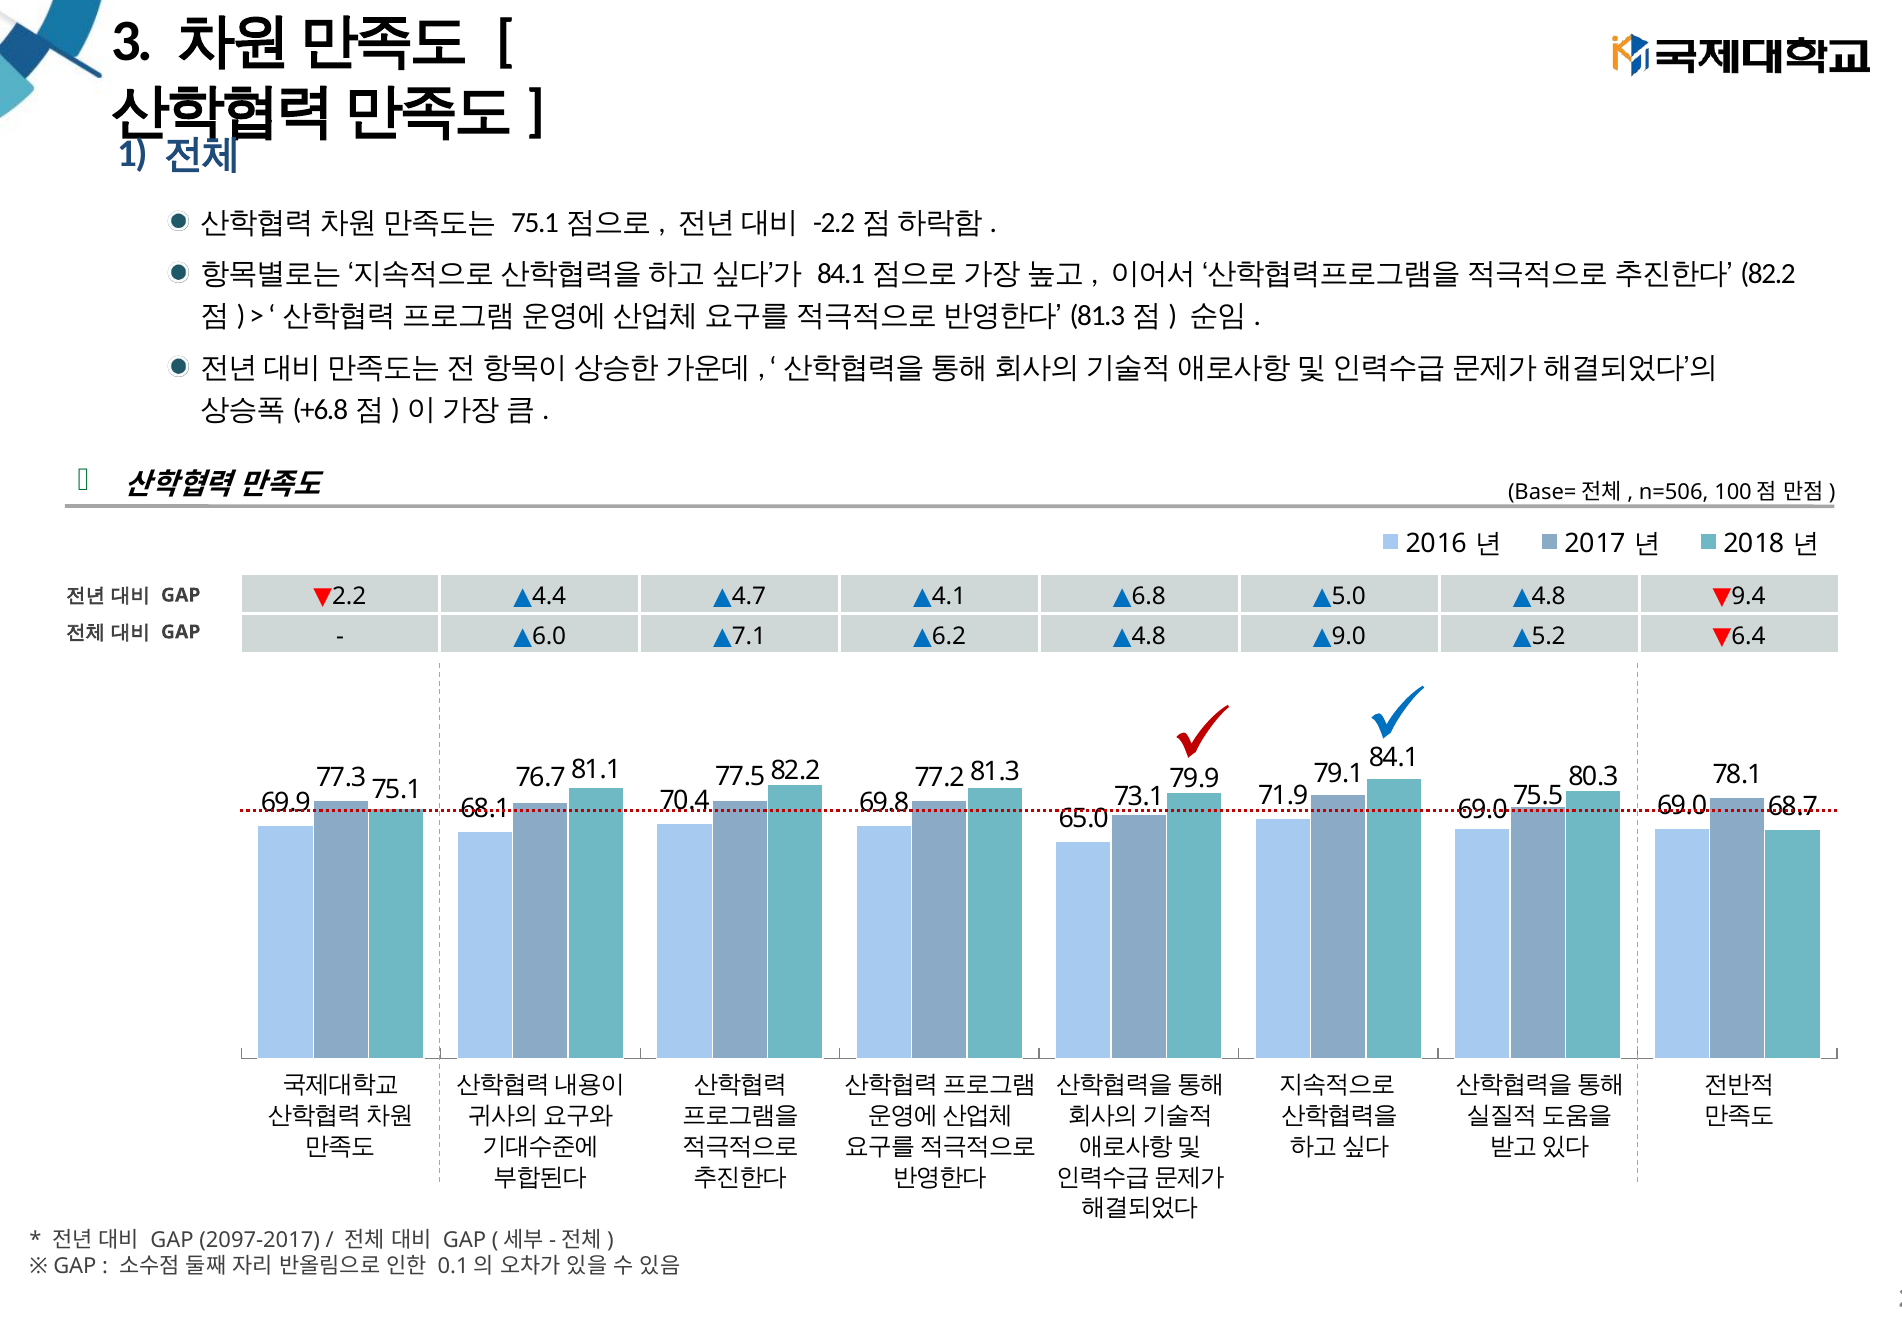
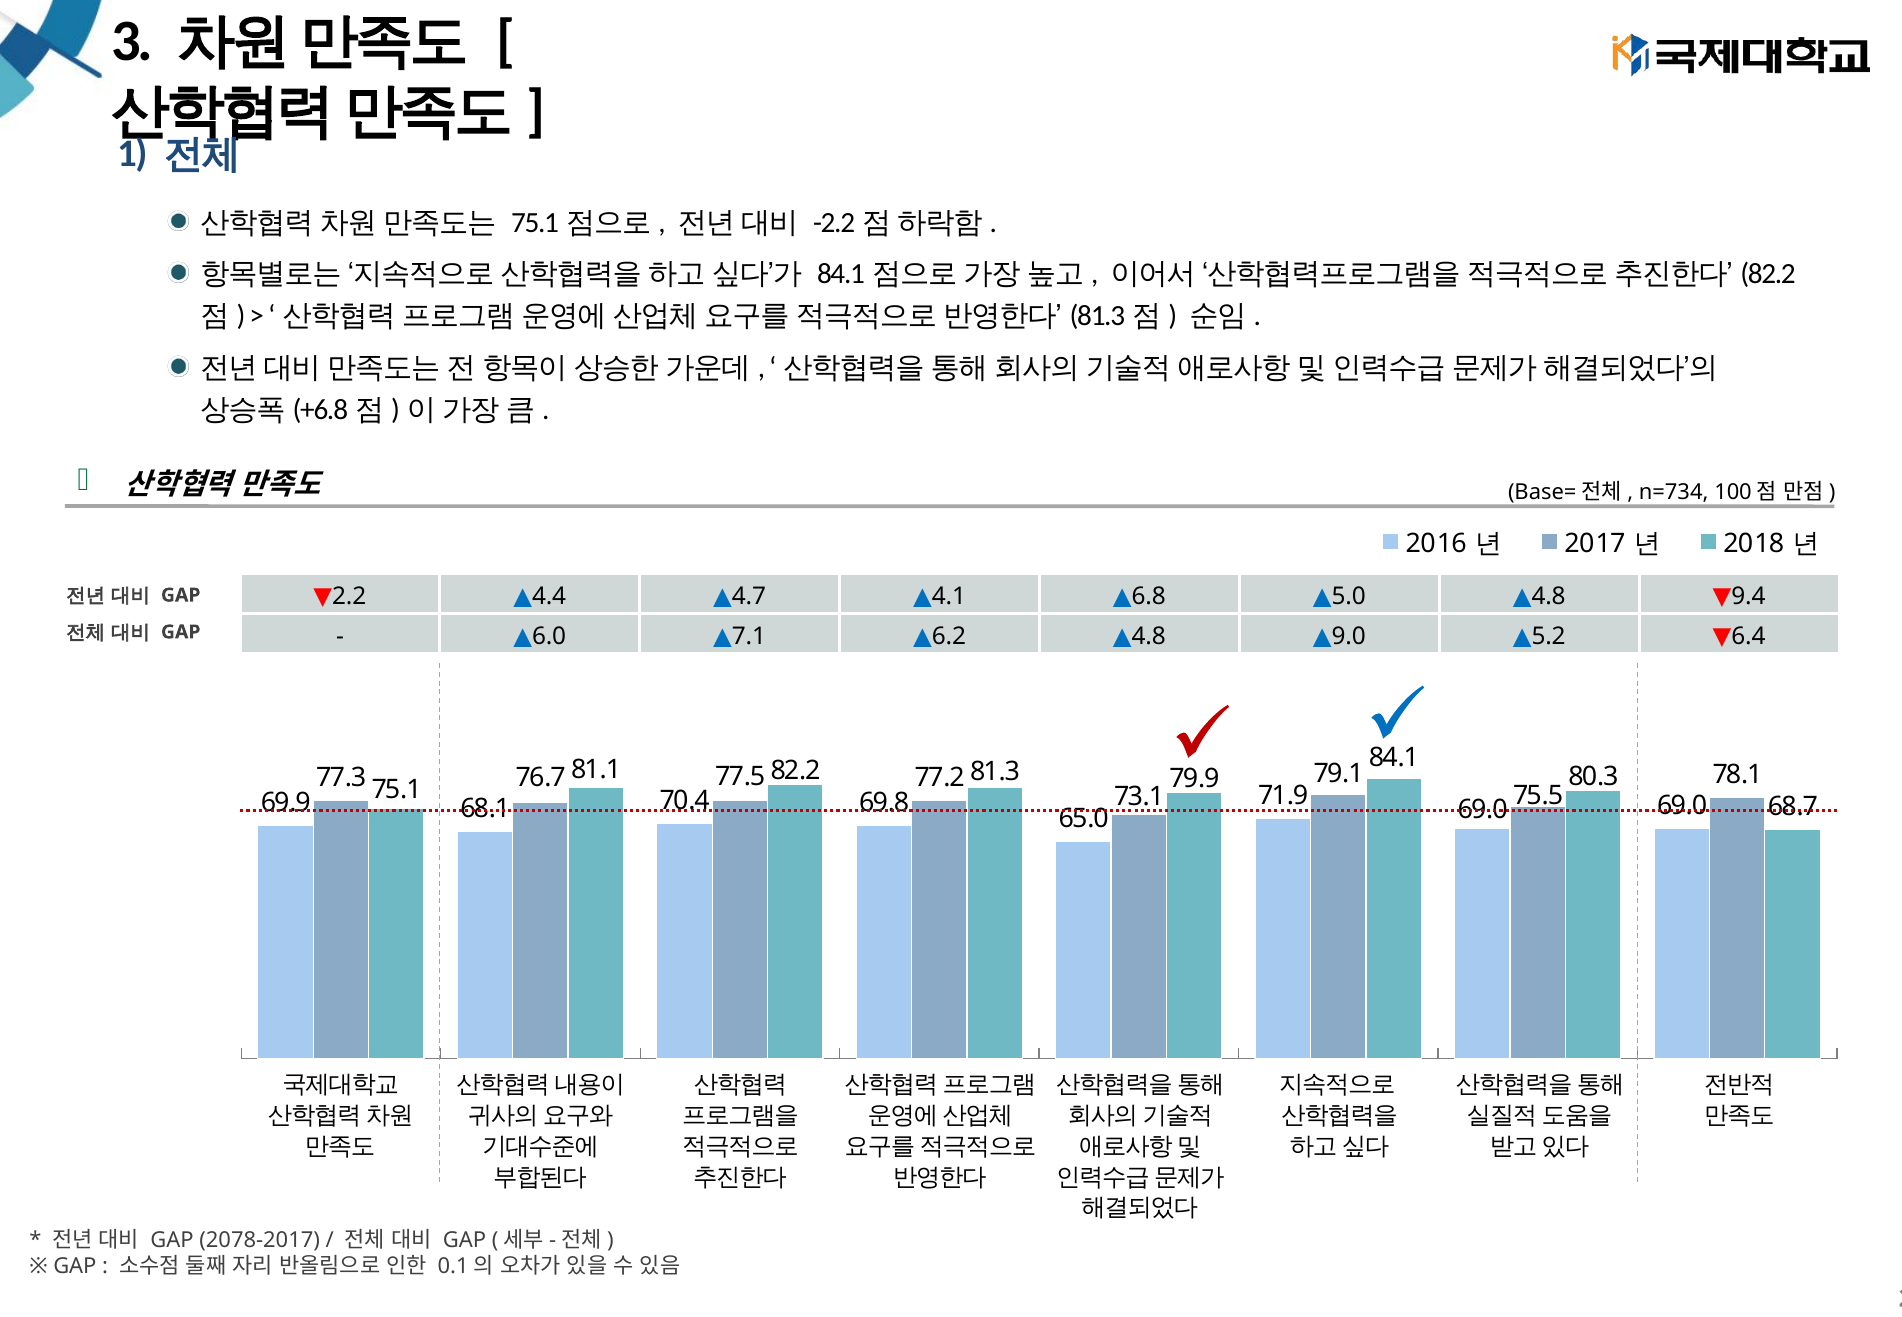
n=506: n=506 -> n=734
2097-2017: 2097-2017 -> 2078-2017
